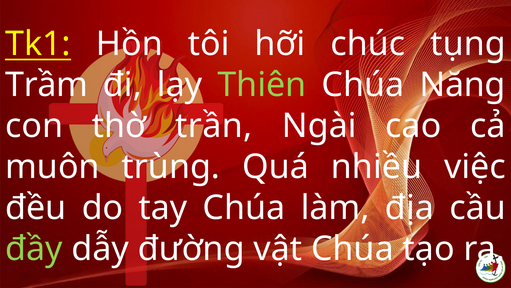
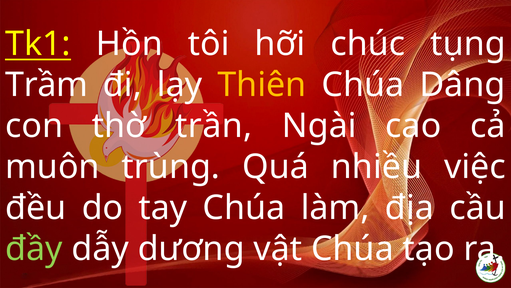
Thiên colour: light green -> yellow
Năng: Năng -> Dâng
đường: đường -> dương
